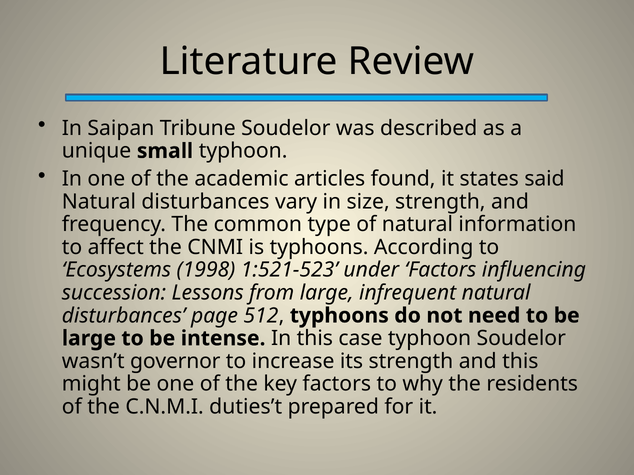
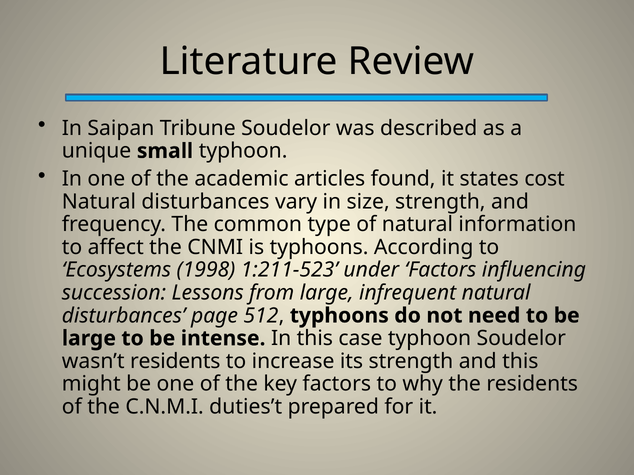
said: said -> cost
1:521-523: 1:521-523 -> 1:211-523
wasn’t governor: governor -> residents
